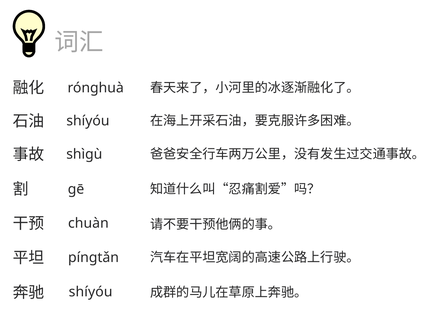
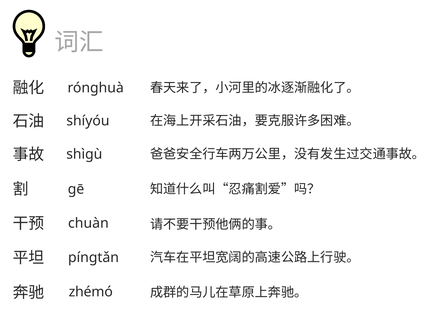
shíyóu at (91, 292): shíyóu -> zhémó
